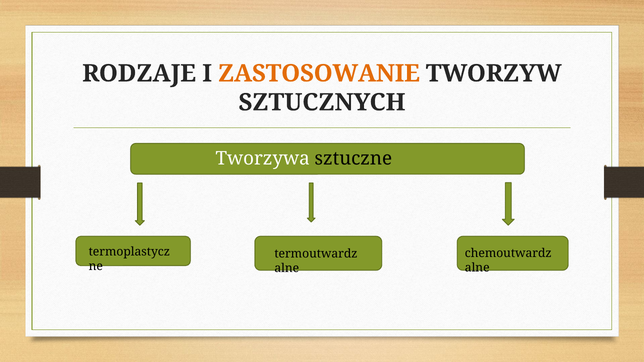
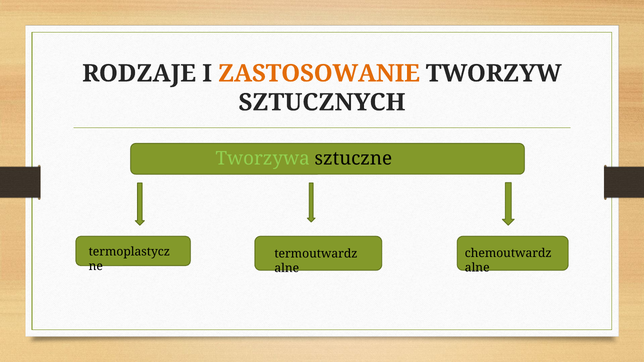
Tworzywa colour: white -> light green
